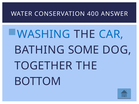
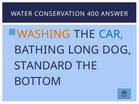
WASHING colour: blue -> orange
SOME: SOME -> LONG
TOGETHER: TOGETHER -> STANDARD
